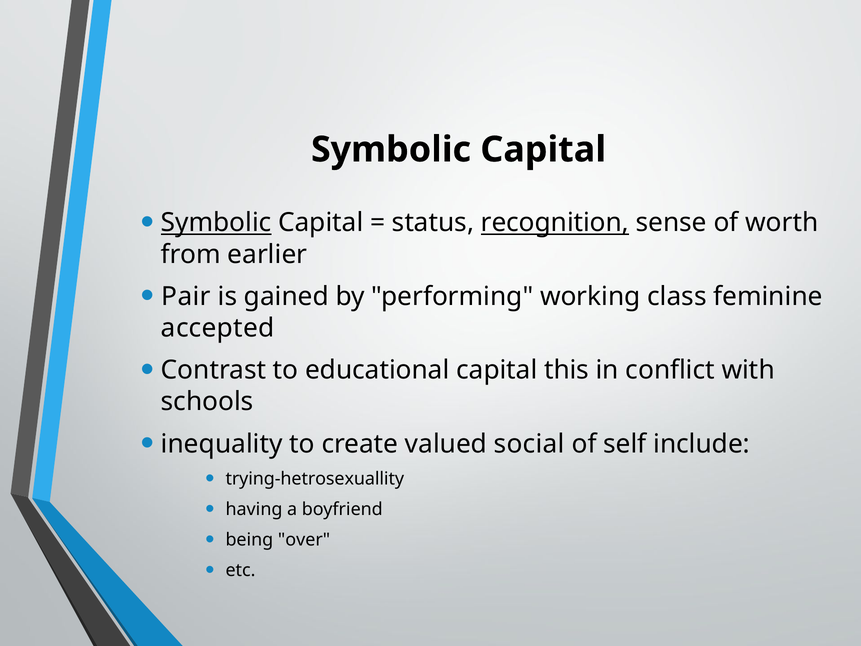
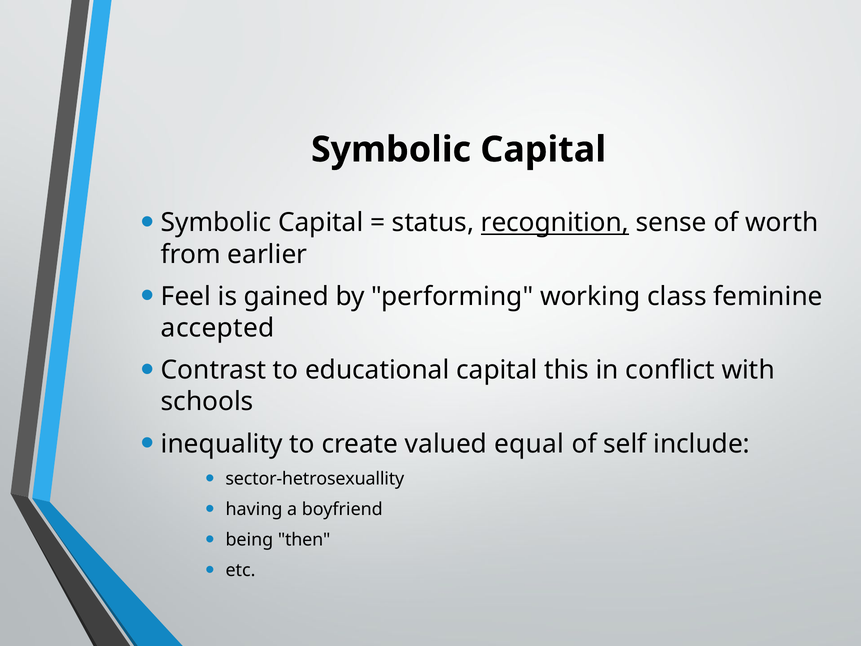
Symbolic at (216, 223) underline: present -> none
Pair: Pair -> Feel
social: social -> equal
trying-hetrosexuallity: trying-hetrosexuallity -> sector-hetrosexuallity
over: over -> then
